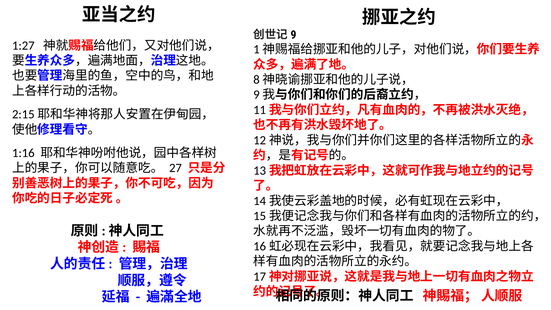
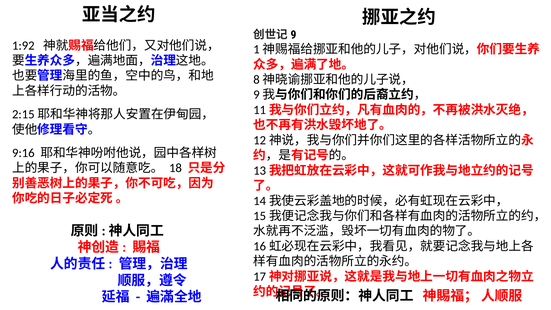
1:27: 1:27 -> 1:92
1:16: 1:16 -> 9:16
27: 27 -> 18
